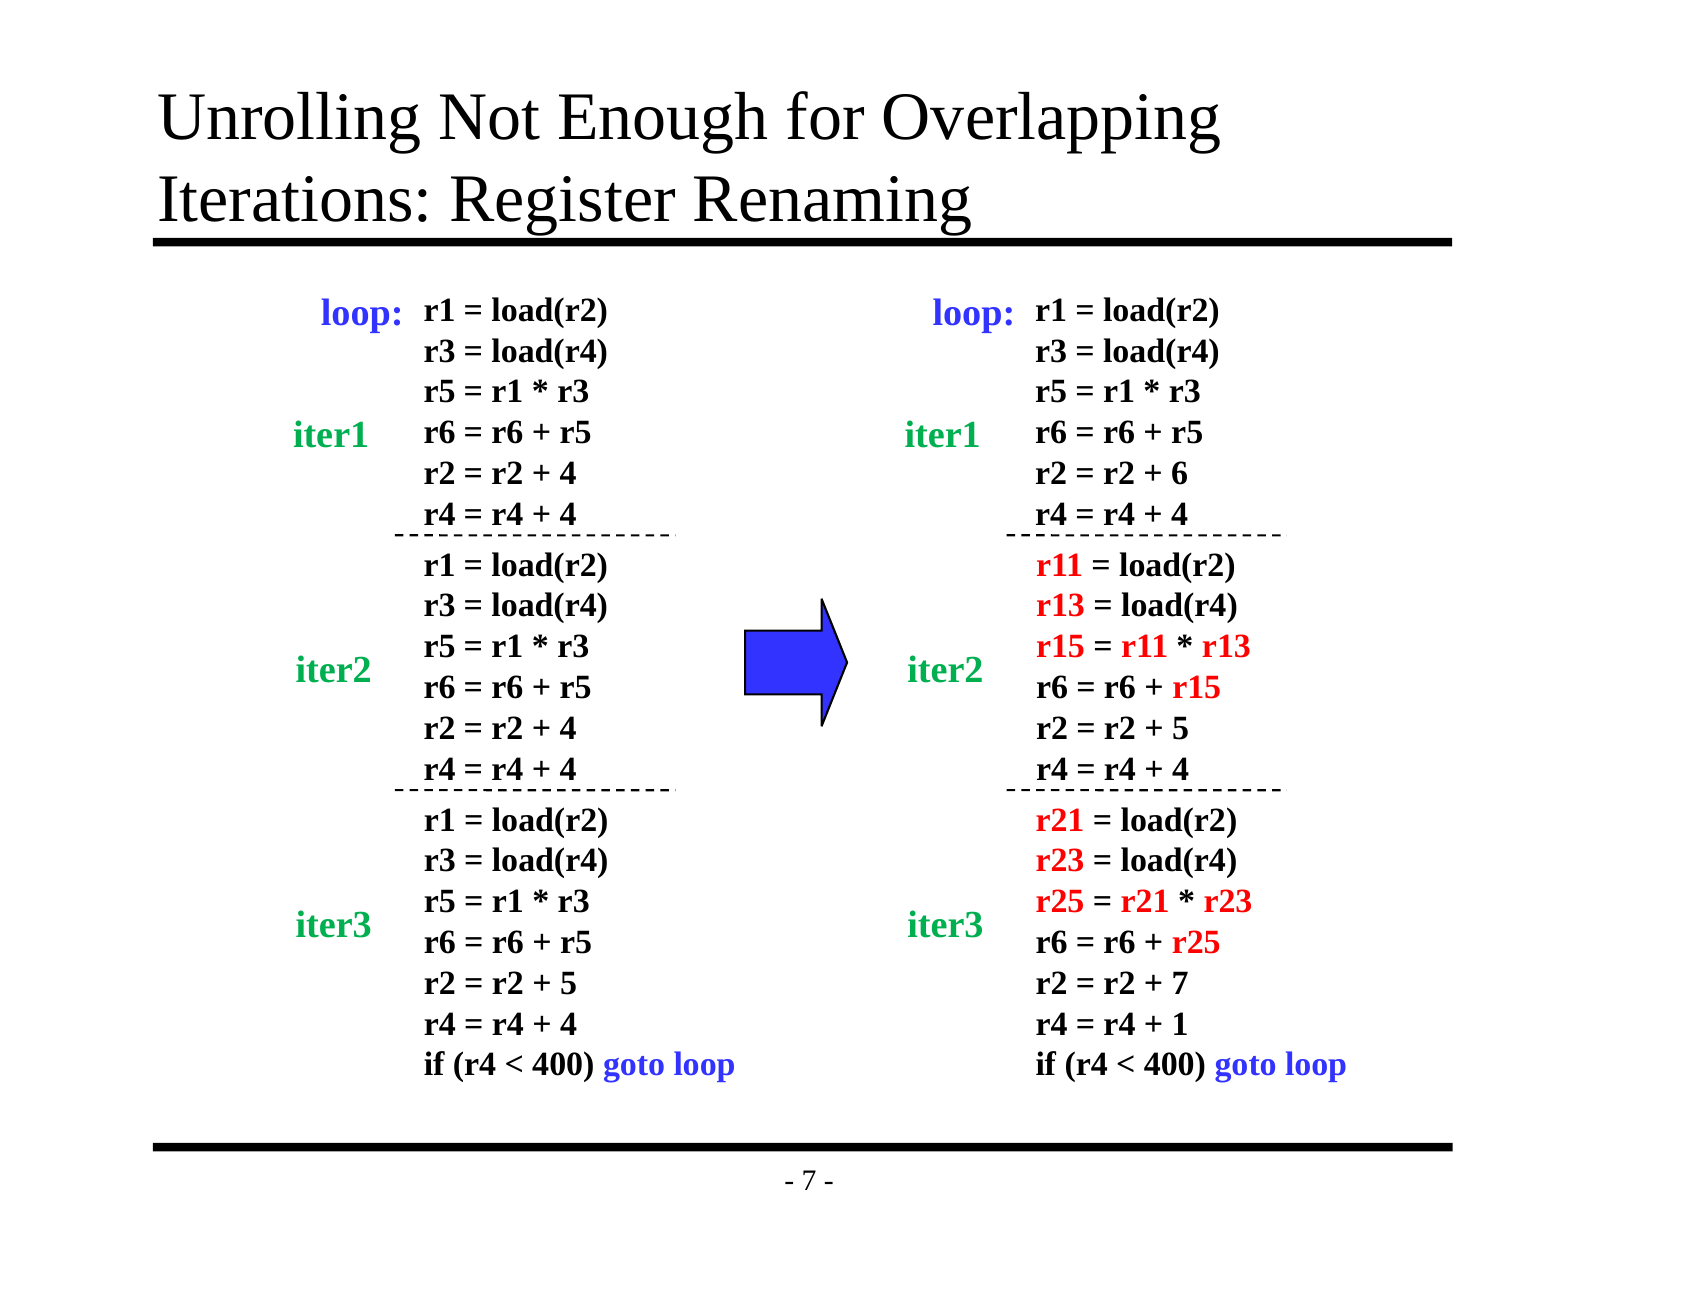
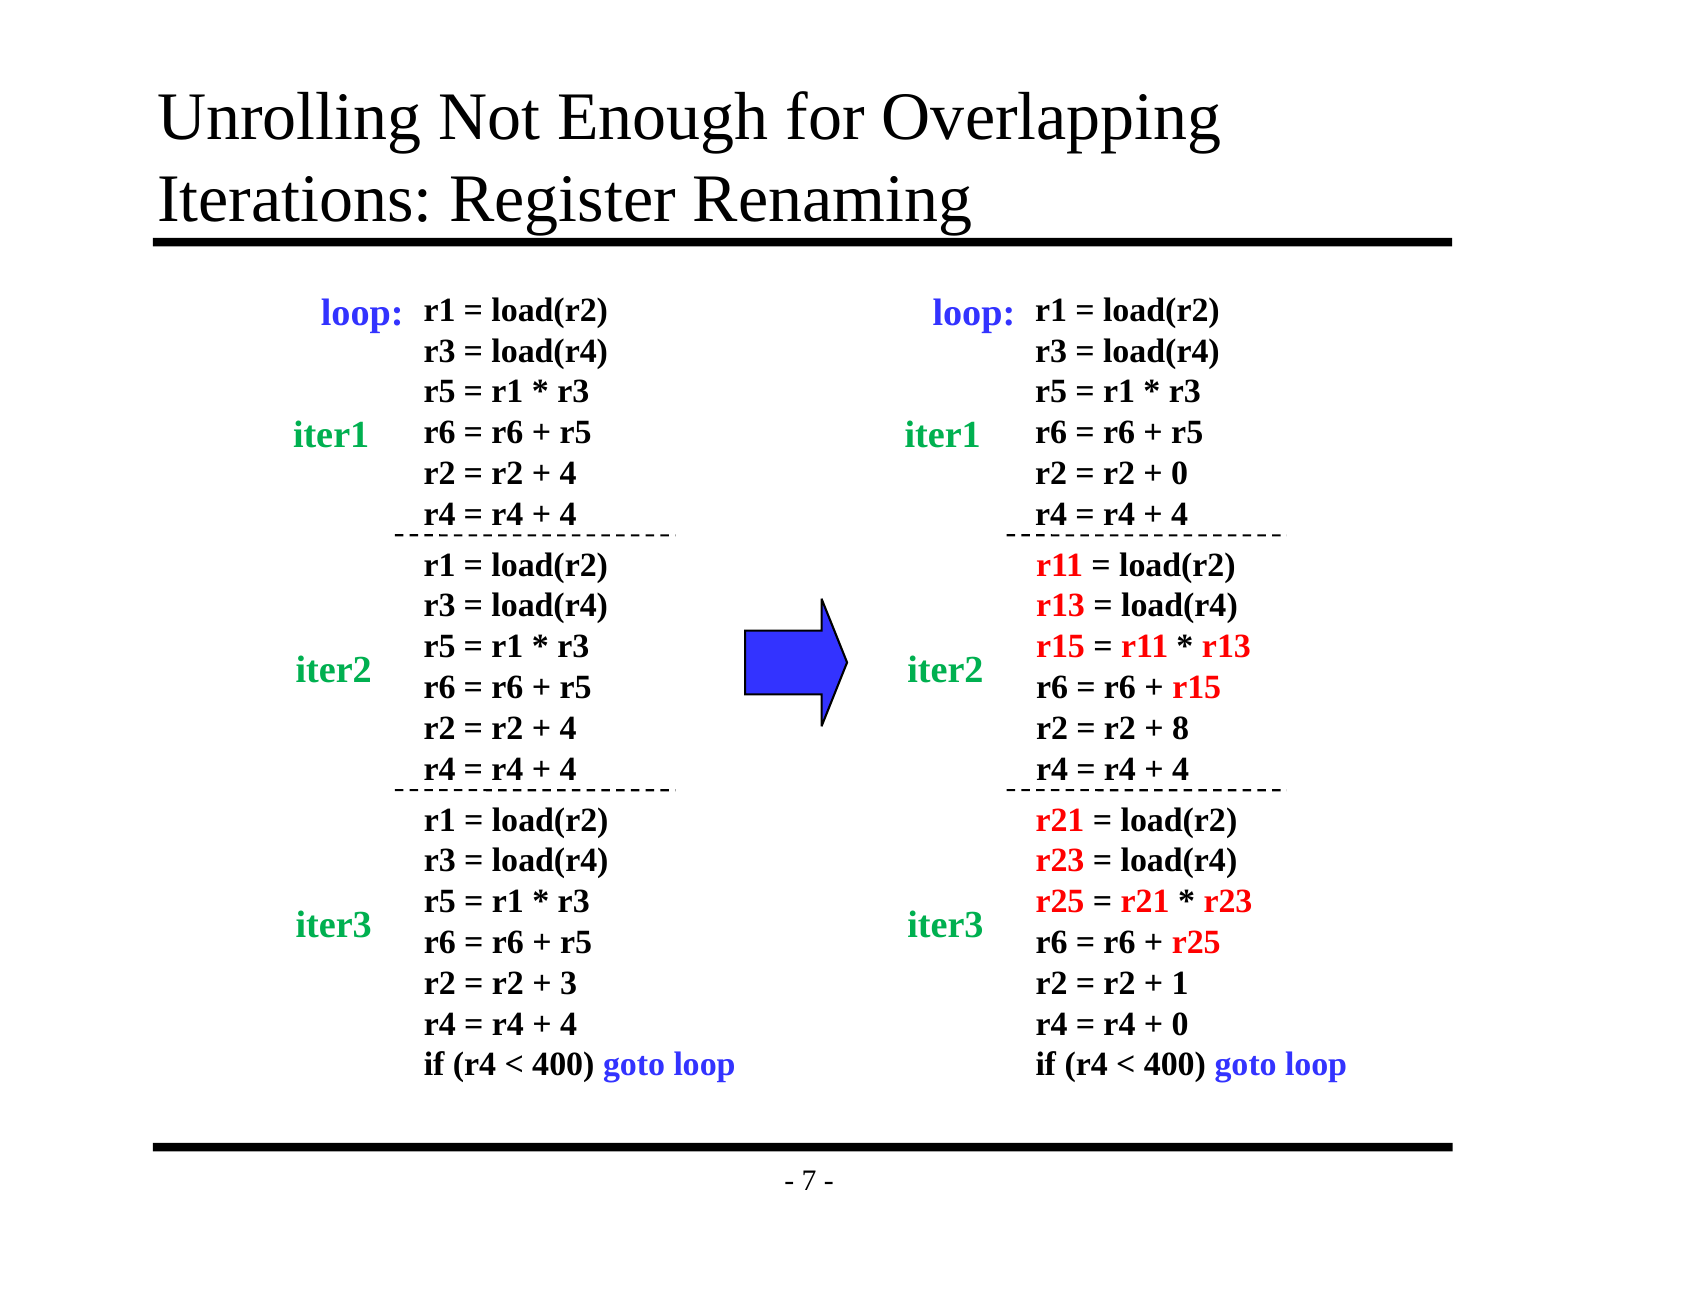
6 at (1180, 473): 6 -> 0
5 at (1181, 728): 5 -> 8
5 at (569, 983): 5 -> 3
7 at (1180, 983): 7 -> 1
1 at (1180, 1024): 1 -> 0
